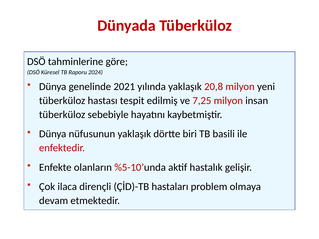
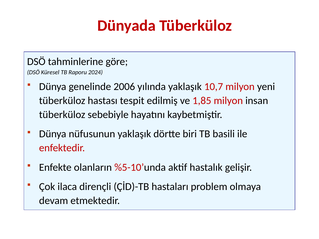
2021: 2021 -> 2006
20,8: 20,8 -> 10,7
7,25: 7,25 -> 1,85
